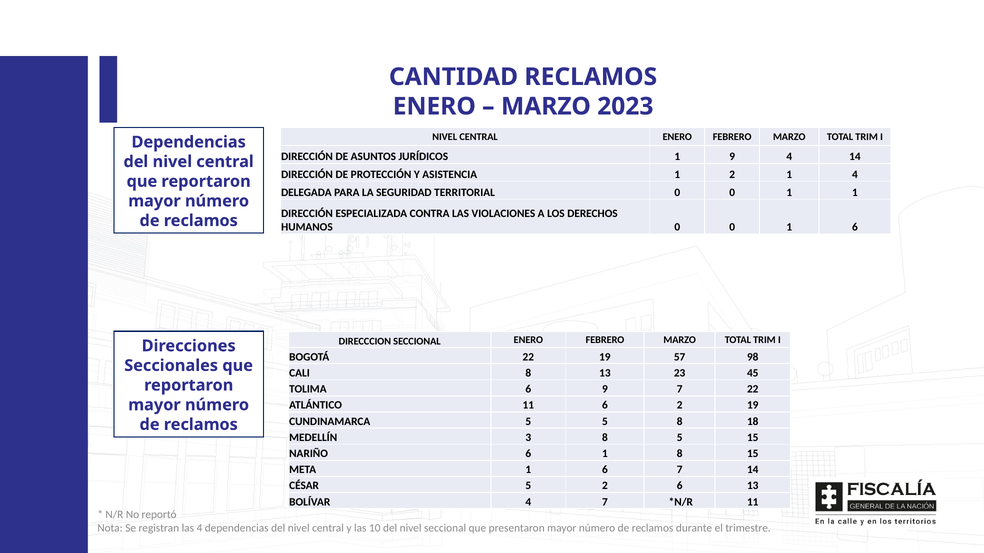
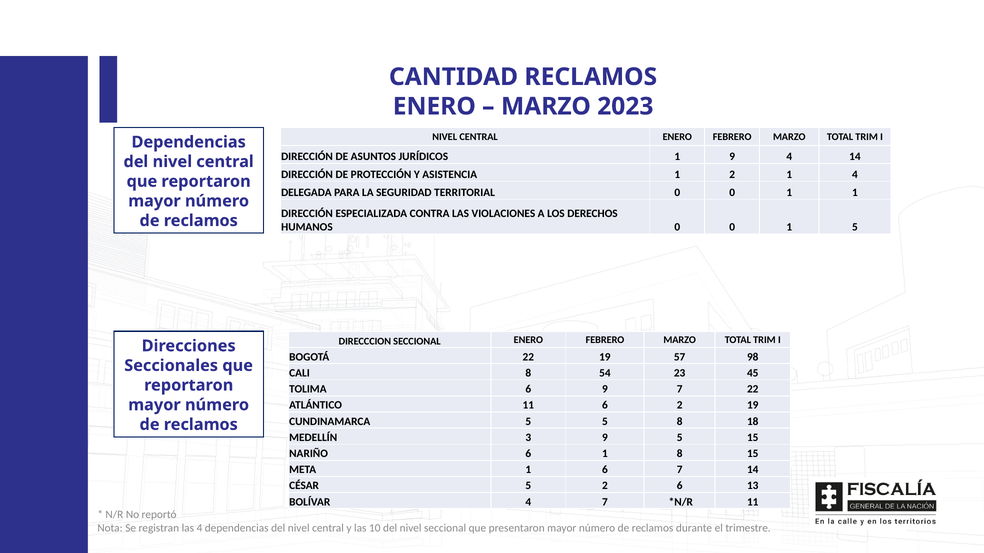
0 1 6: 6 -> 5
8 13: 13 -> 54
3 8: 8 -> 9
